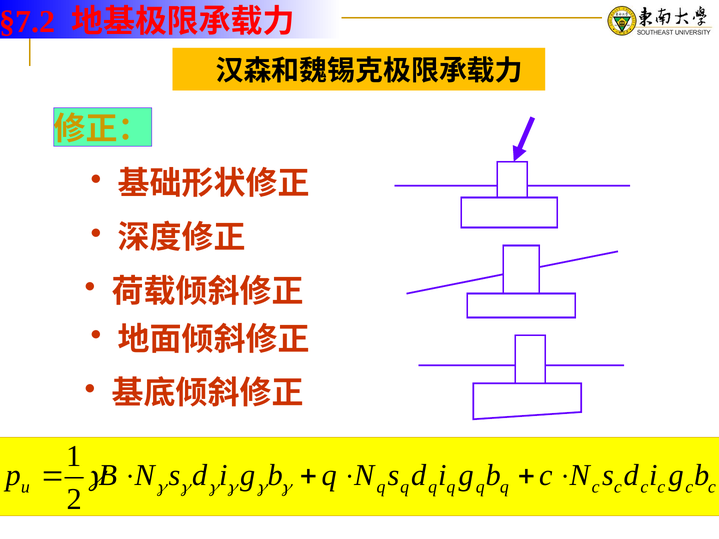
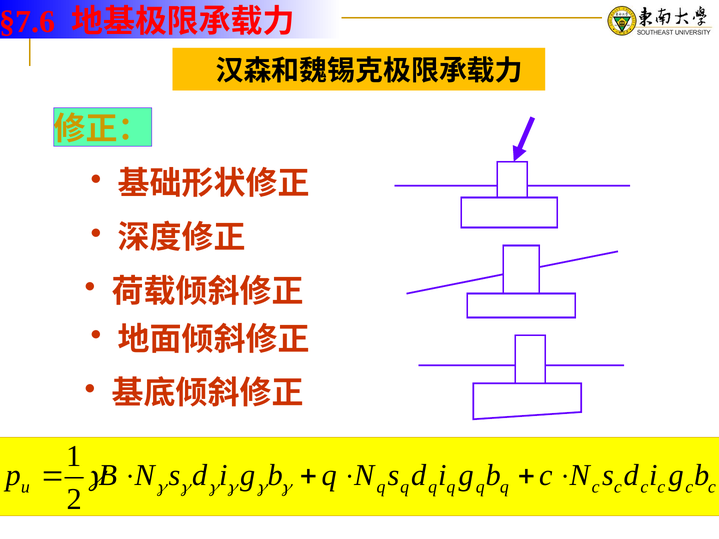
§7.2: §7.2 -> §7.6
